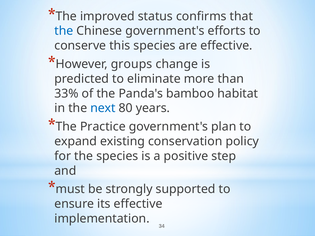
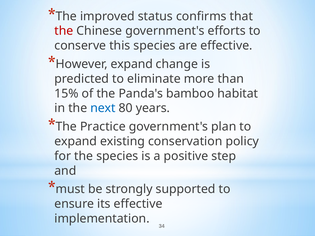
the at (64, 31) colour: blue -> red
However groups: groups -> expand
33%: 33% -> 15%
